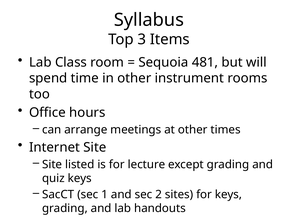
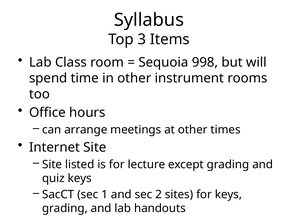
481: 481 -> 998
